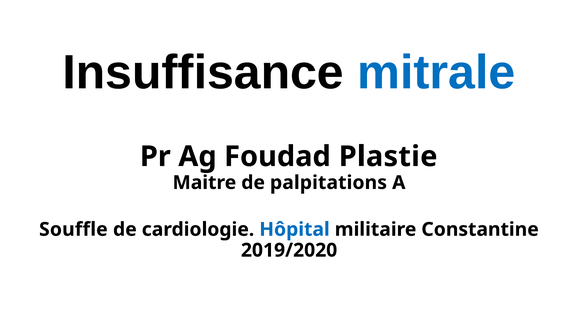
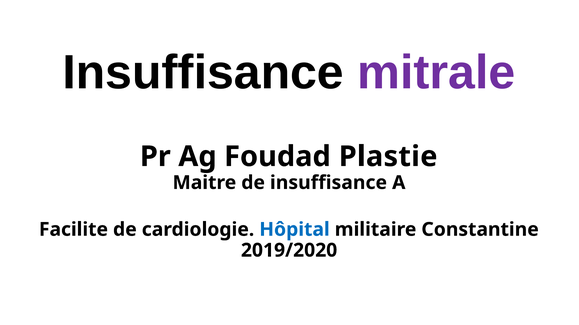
mitrale colour: blue -> purple
de palpitations: palpitations -> insuffisance
Souffle: Souffle -> Facilite
